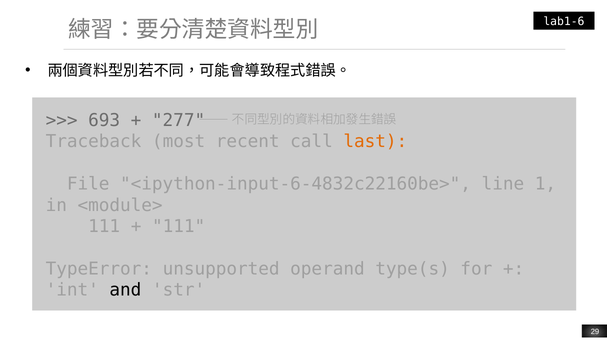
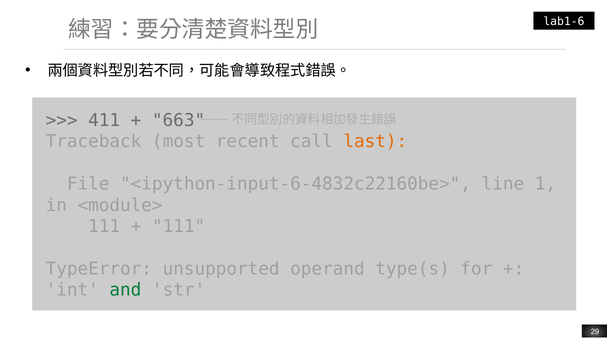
693: 693 -> 411
277: 277 -> 663
and colour: black -> green
